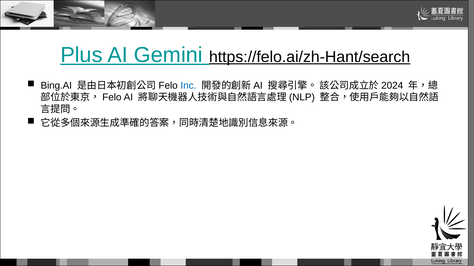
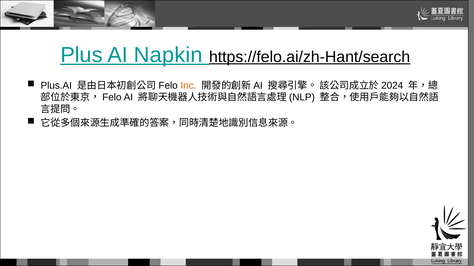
Gemini: Gemini -> Napkin
Bing.AI: Bing.AI -> Plus.AI
Inc colour: blue -> orange
